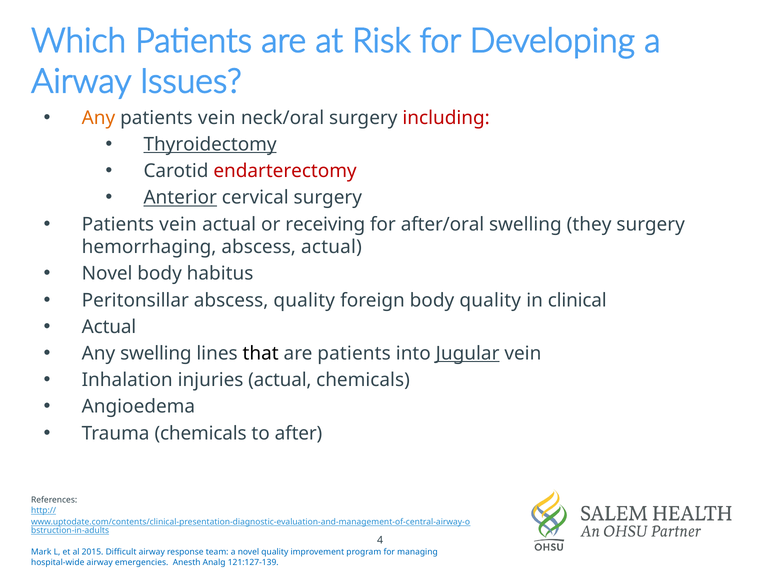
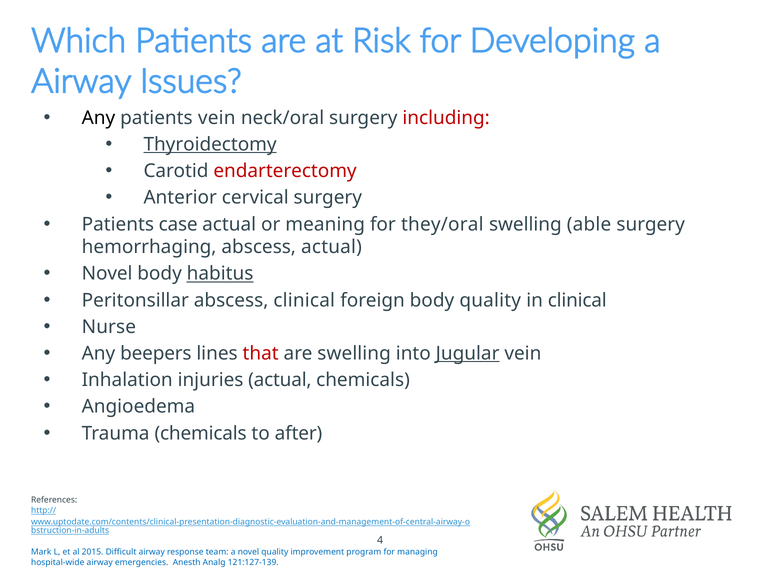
Any at (99, 118) colour: orange -> black
Anterior underline: present -> none
vein at (178, 224): vein -> case
receiving: receiving -> meaning
after/oral: after/oral -> they/oral
they: they -> able
habitus underline: none -> present
abscess quality: quality -> clinical
Actual at (109, 327): Actual -> Nurse
Any swelling: swelling -> beepers
that colour: black -> red
are patients: patients -> swelling
